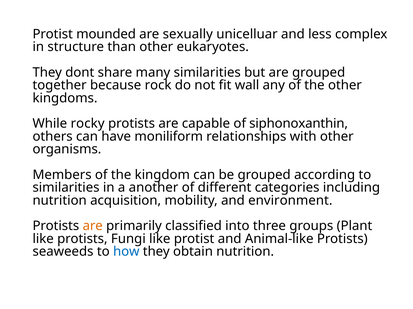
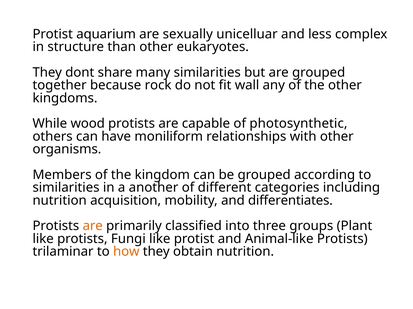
mounded: mounded -> aquarium
rocky: rocky -> wood
siphonoxanthin: siphonoxanthin -> photosynthetic
environment: environment -> differentiates
seaweeds: seaweeds -> trilaminar
how colour: blue -> orange
